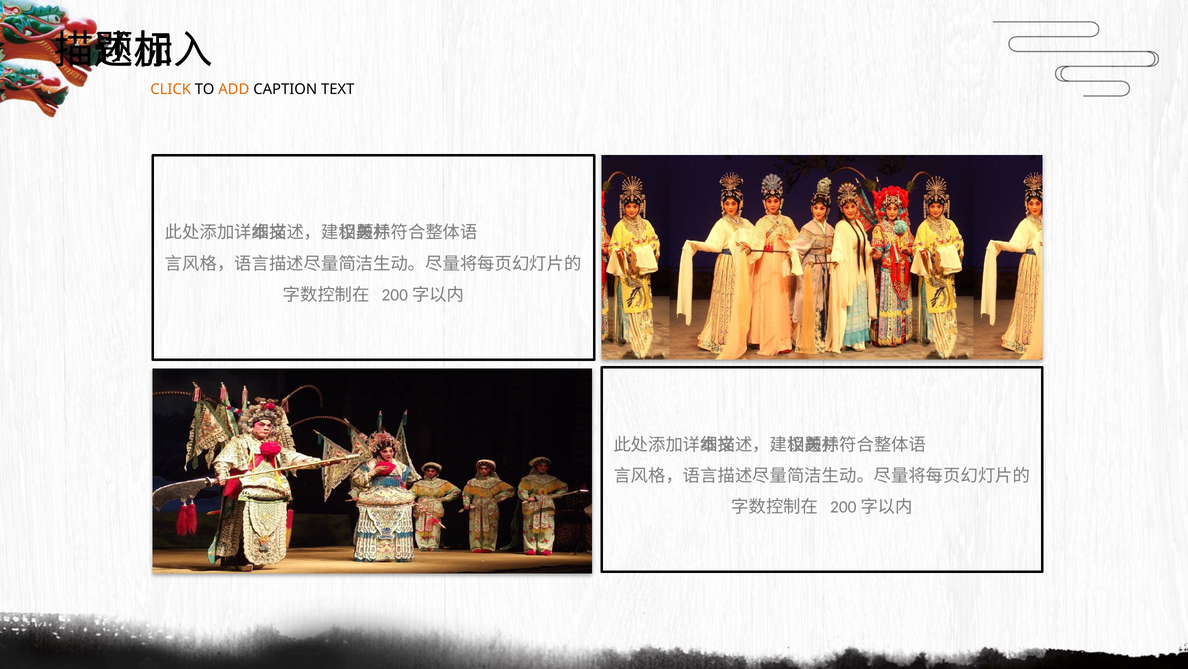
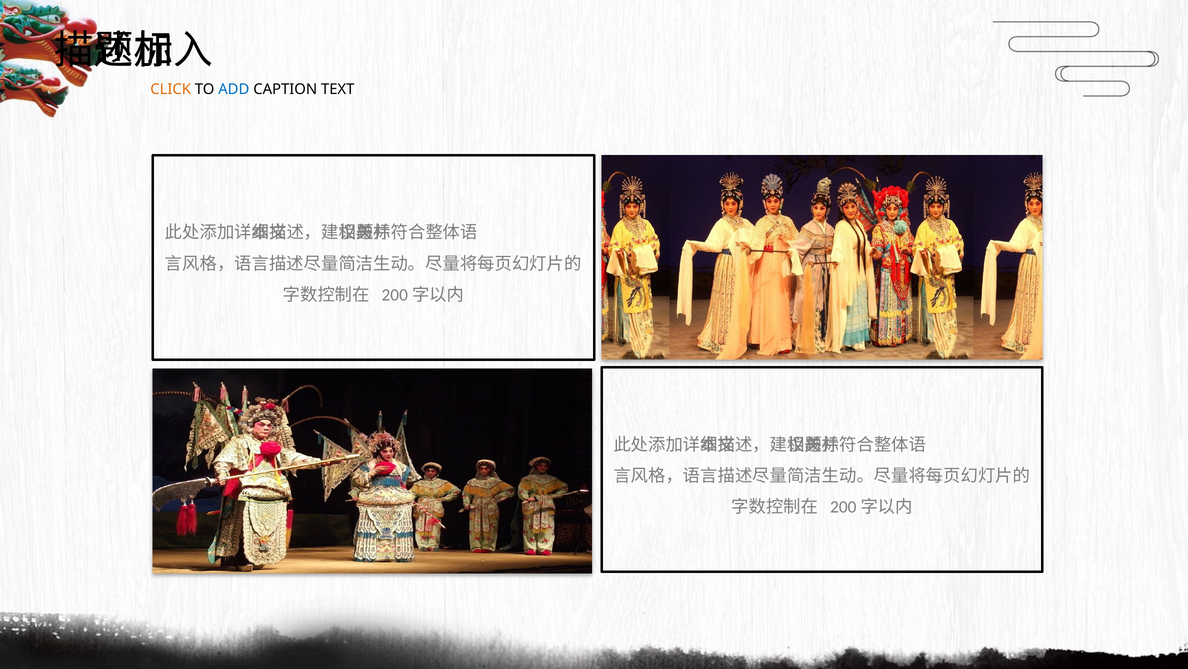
ADD colour: orange -> blue
